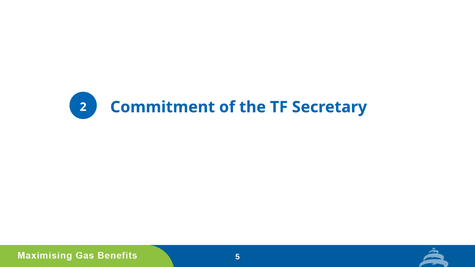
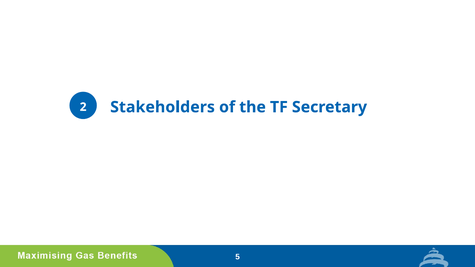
Commitment: Commitment -> Stakeholders
